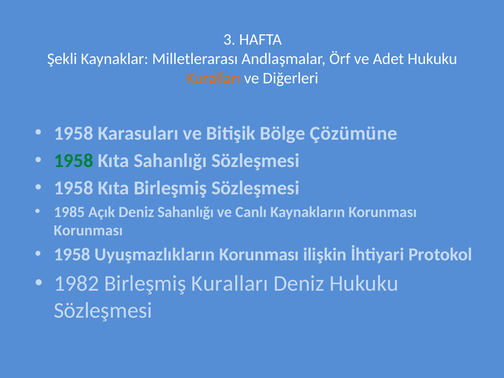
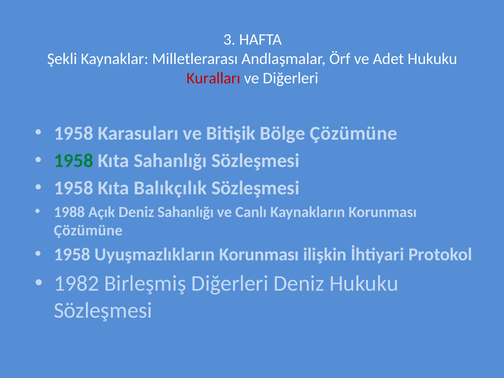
Kuralları at (213, 78) colour: orange -> red
Kıta Birleşmiş: Birleşmiş -> Balıkçılık
1985: 1985 -> 1988
Korunması at (88, 230): Korunması -> Çözümüne
Birleşmiş Kuralları: Kuralları -> Diğerleri
